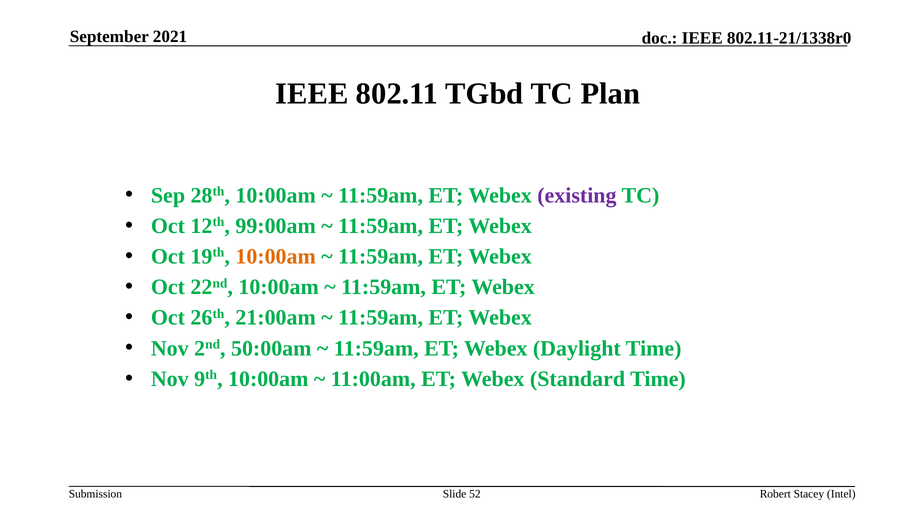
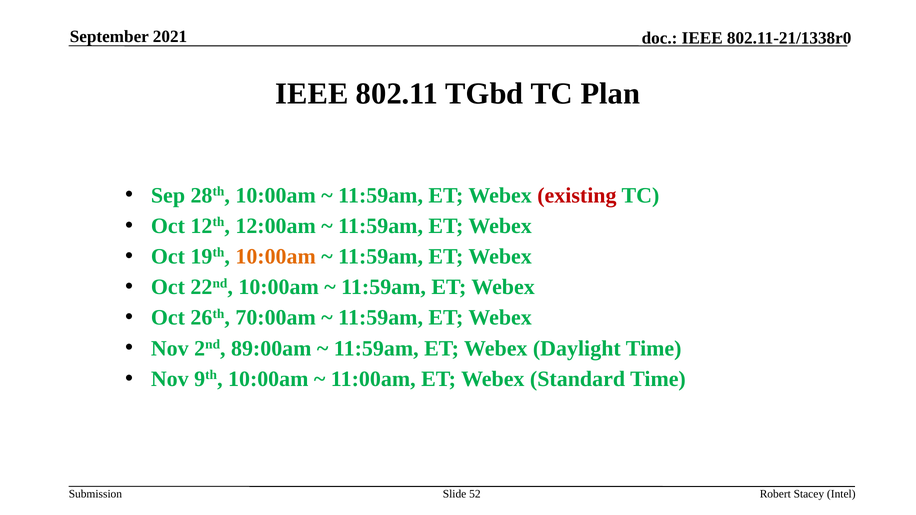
existing colour: purple -> red
99:00am: 99:00am -> 12:00am
21:00am: 21:00am -> 70:00am
50:00am: 50:00am -> 89:00am
